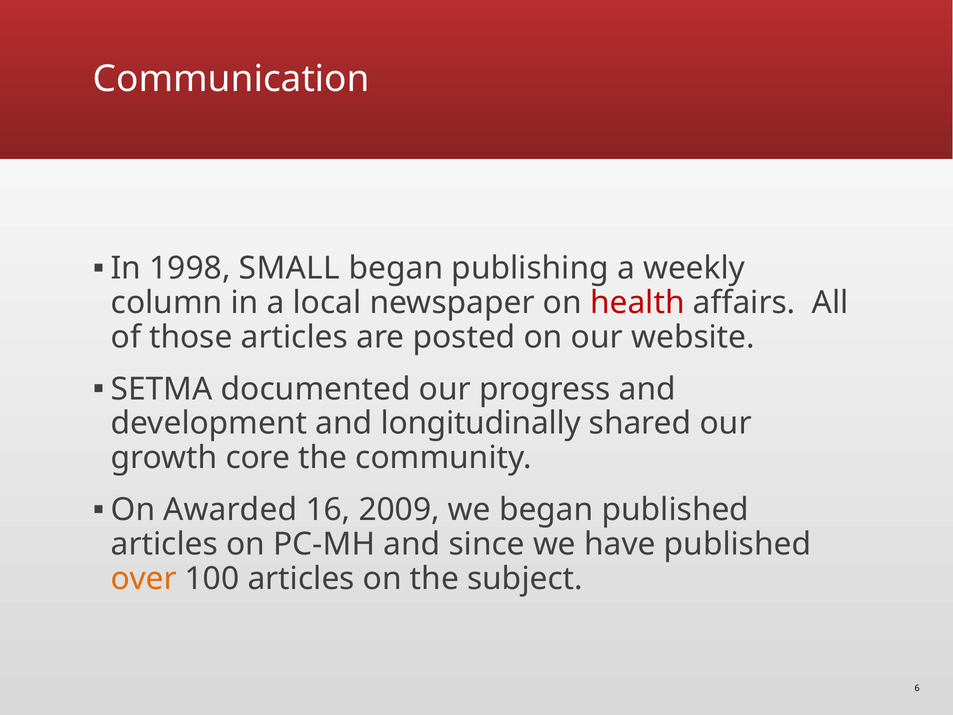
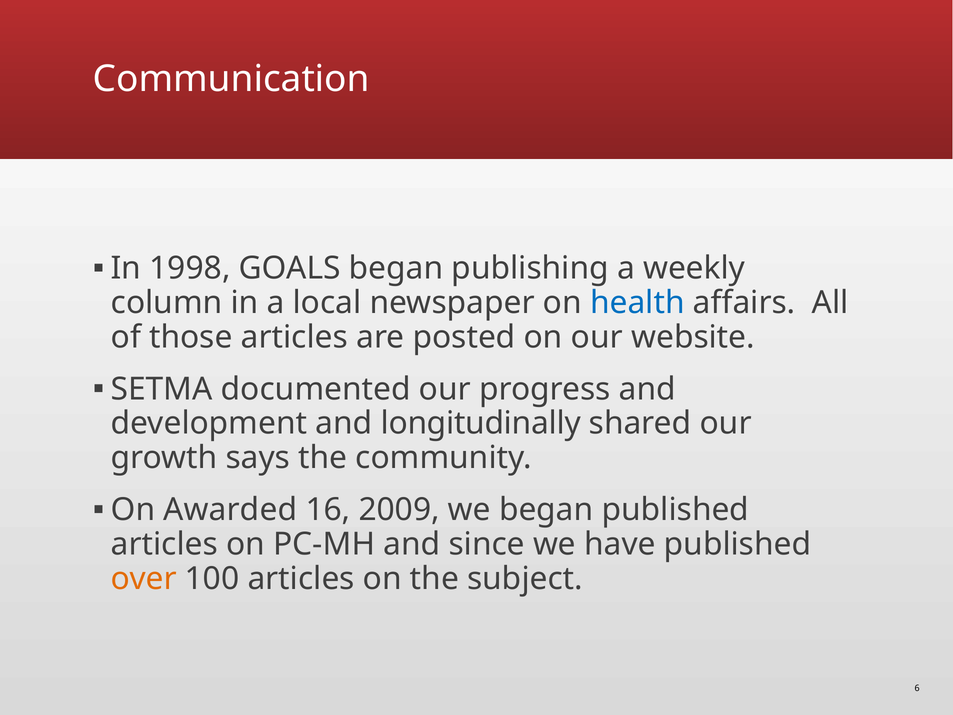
SMALL: SMALL -> GOALS
health colour: red -> blue
core: core -> says
